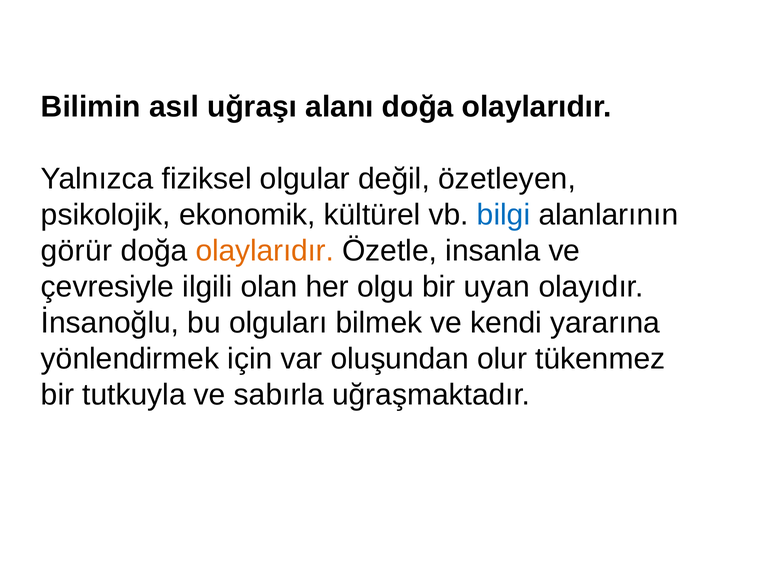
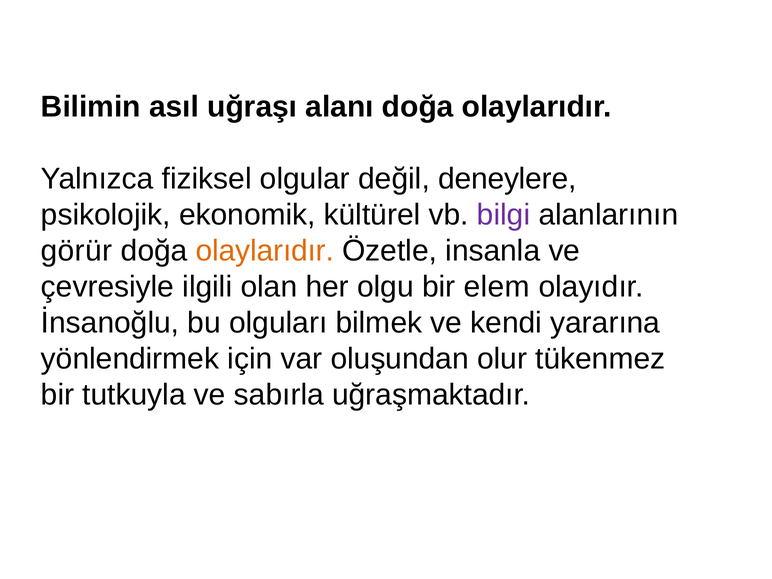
özetleyen: özetleyen -> deneylere
bilgi colour: blue -> purple
uyan: uyan -> elem
